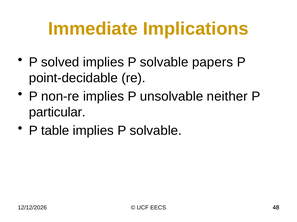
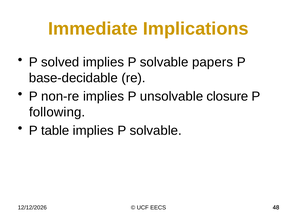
point-decidable: point-decidable -> base-decidable
neither: neither -> closure
particular: particular -> following
